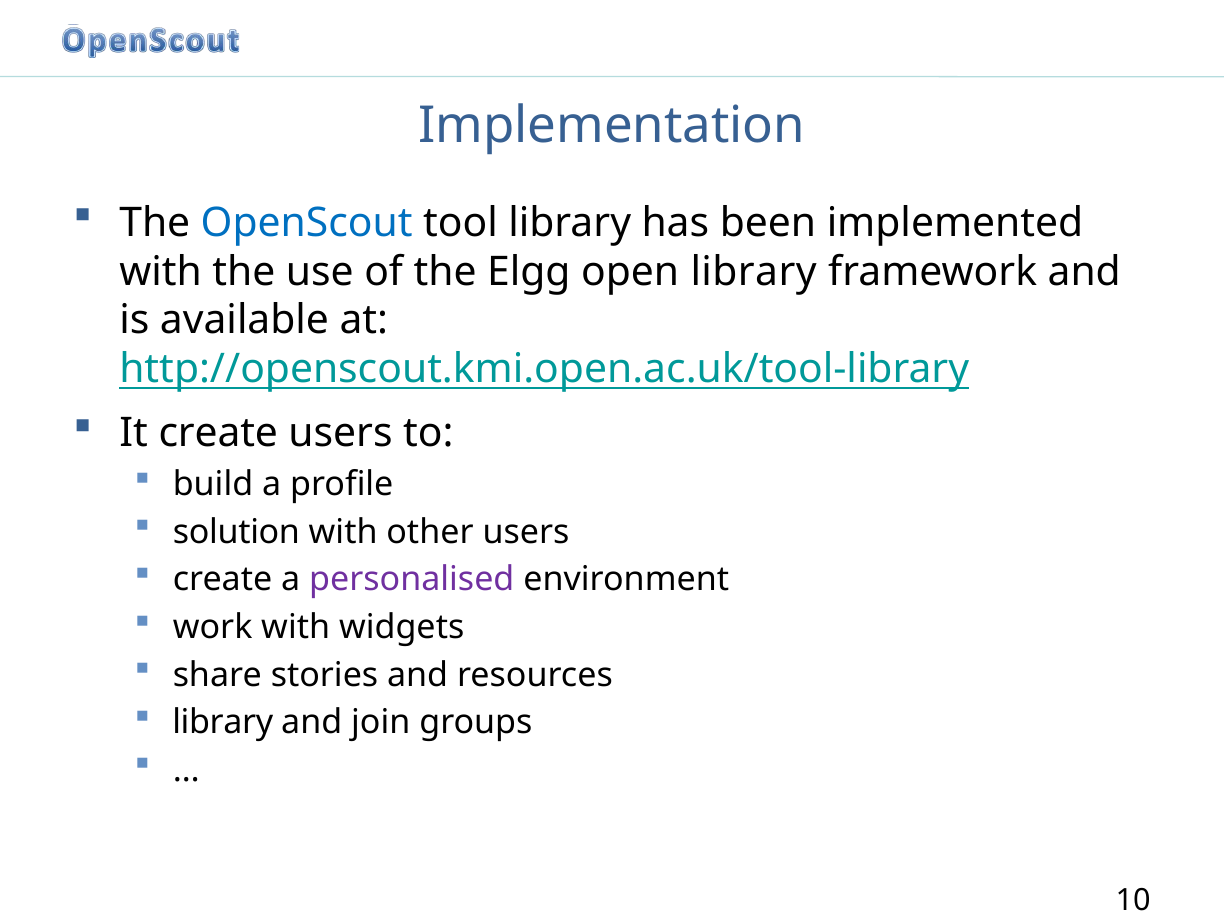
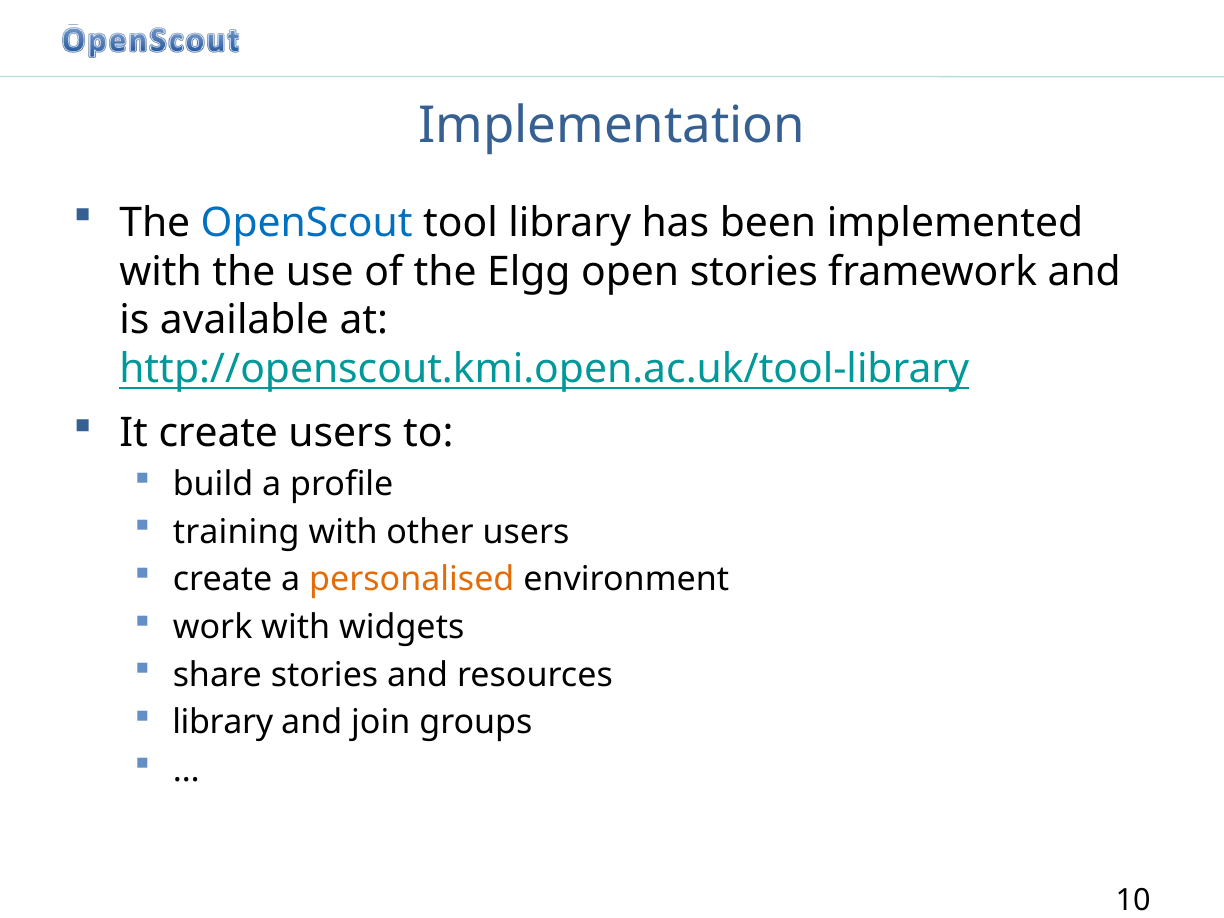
open library: library -> stories
solution: solution -> training
personalised colour: purple -> orange
